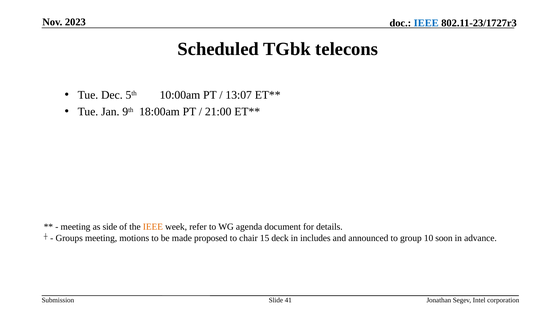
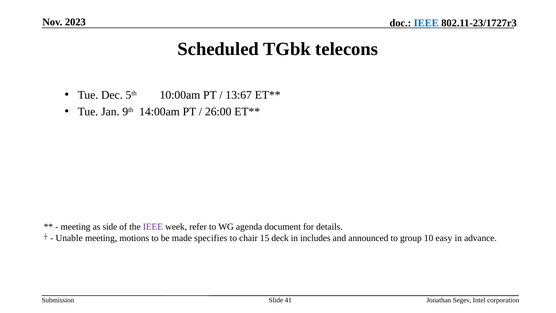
13:07: 13:07 -> 13:67
18:00am: 18:00am -> 14:00am
21:00: 21:00 -> 26:00
IEEE at (153, 227) colour: orange -> purple
Groups: Groups -> Unable
proposed: proposed -> specifies
soon: soon -> easy
